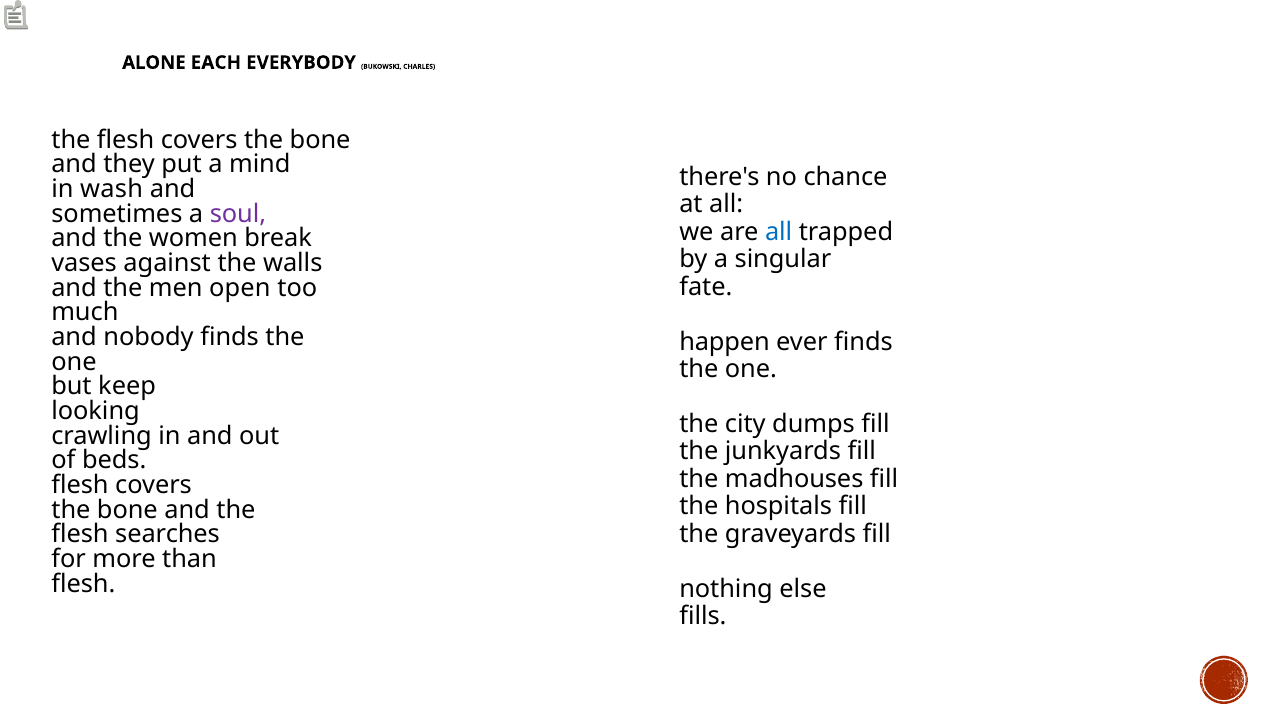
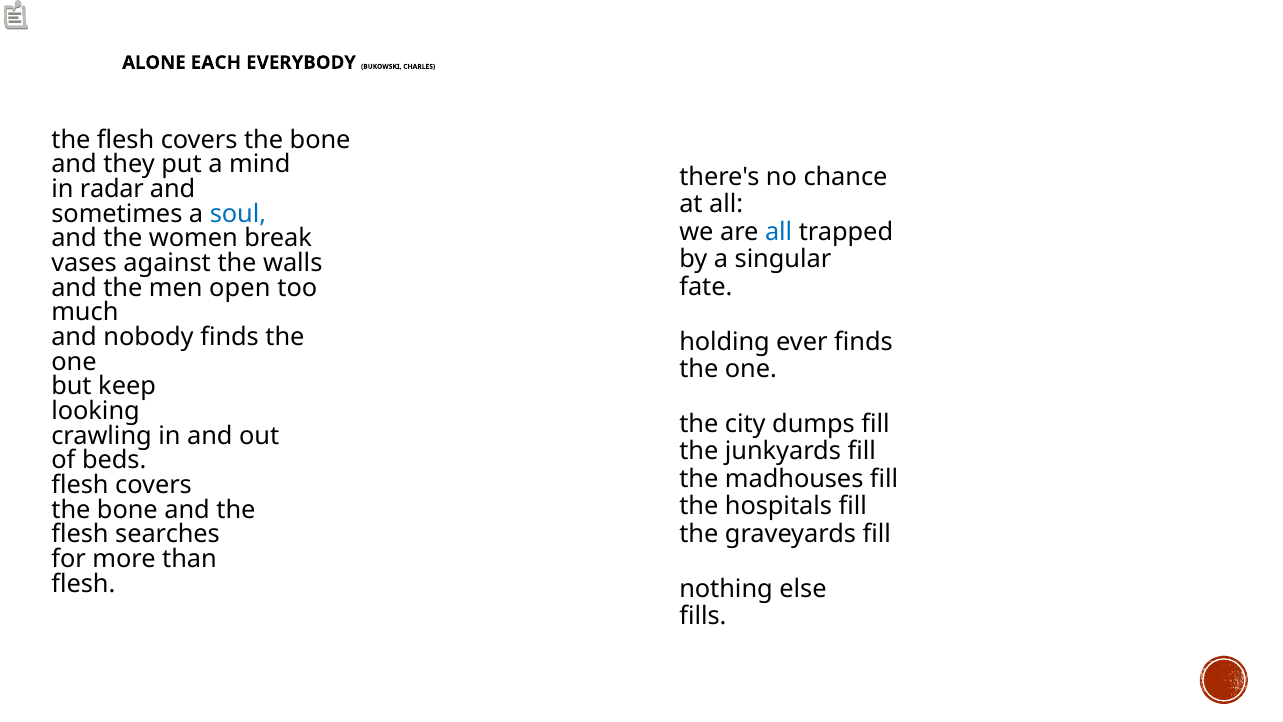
wash: wash -> radar
soul colour: purple -> blue
happen: happen -> holding
